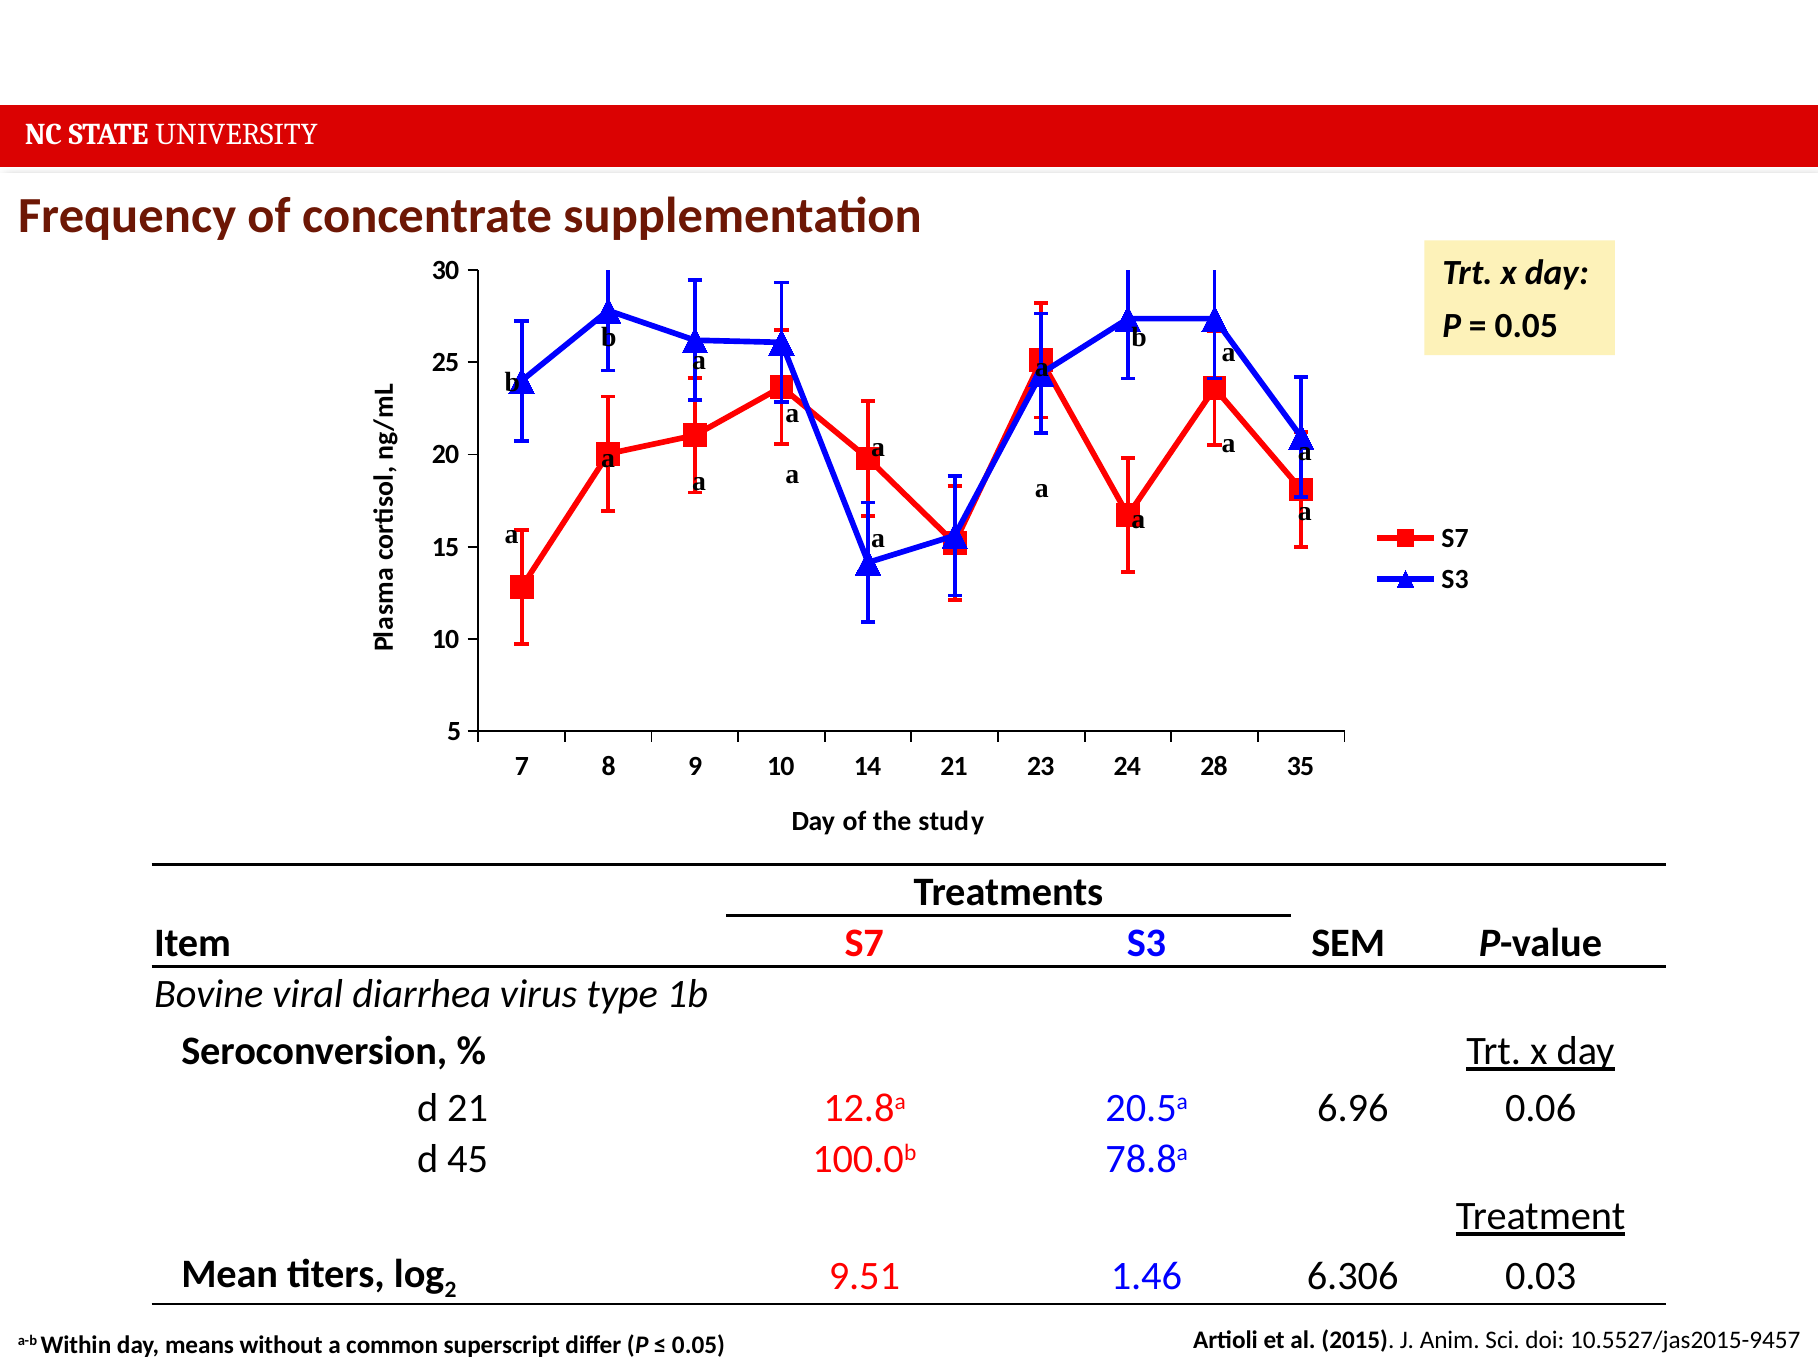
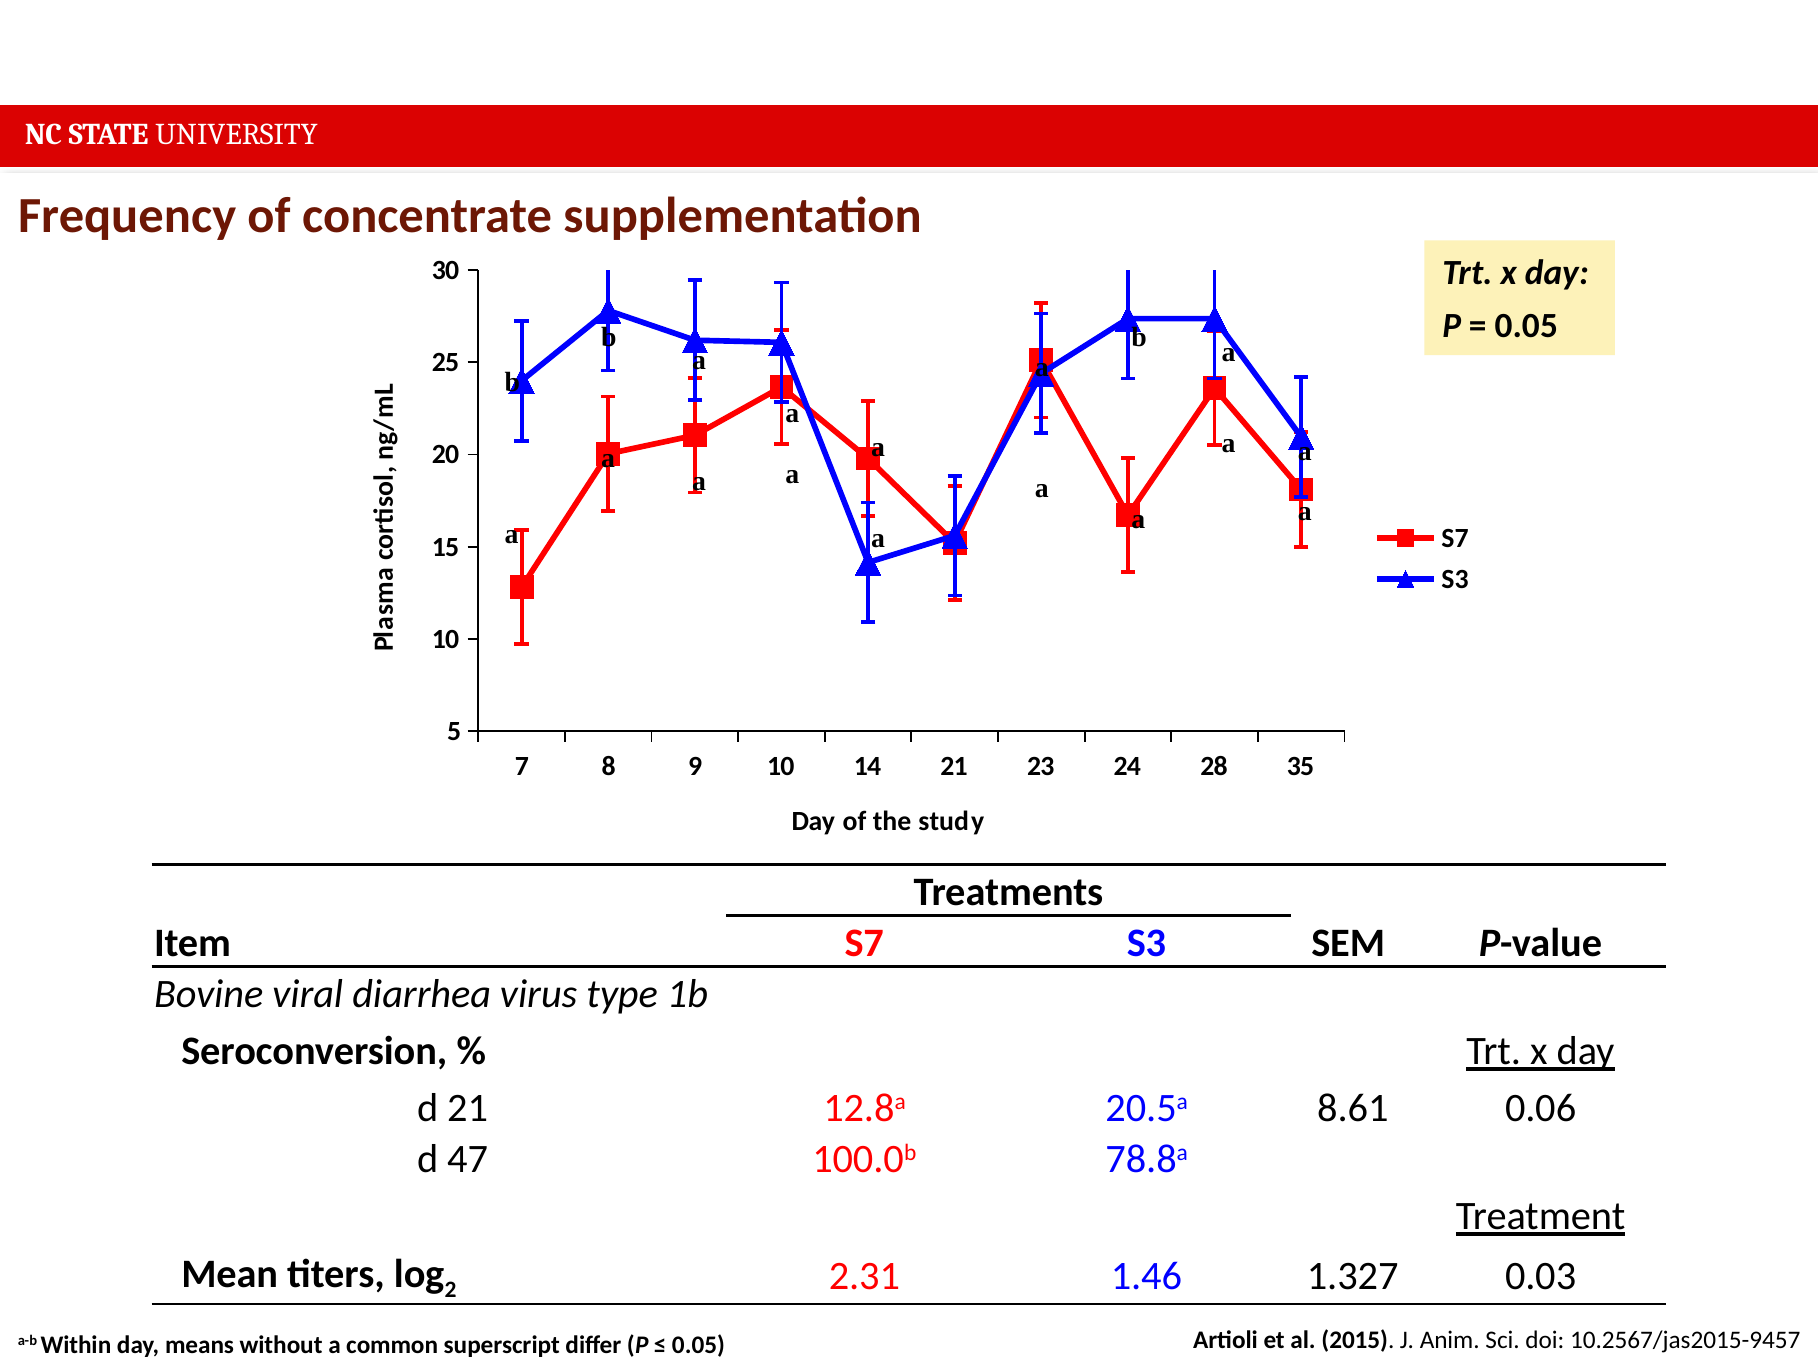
6.96: 6.96 -> 8.61
45: 45 -> 47
9.51: 9.51 -> 2.31
6.306: 6.306 -> 1.327
10.5527/jas2015-9457: 10.5527/jas2015-9457 -> 10.2567/jas2015-9457
